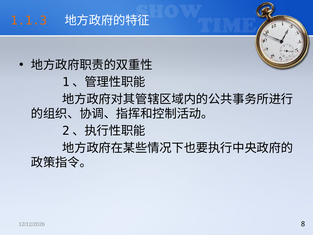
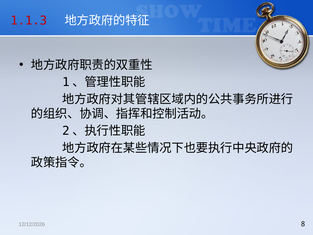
1.1.3 colour: orange -> red
